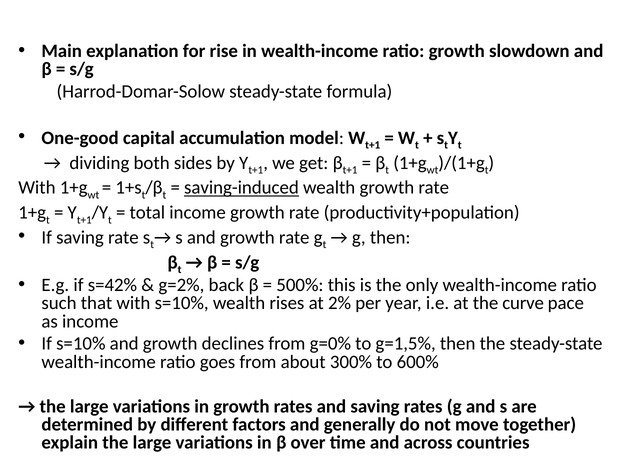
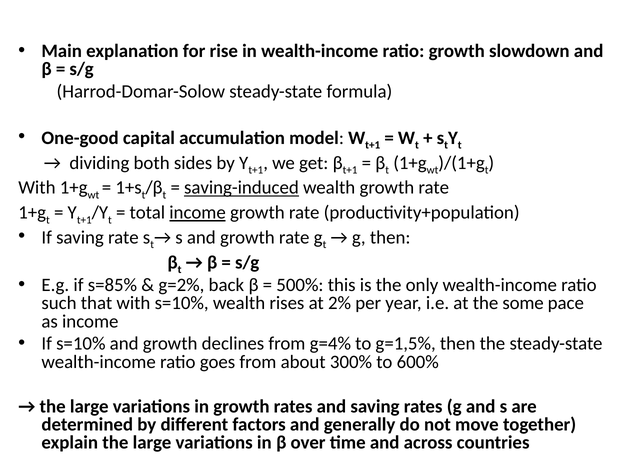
income at (198, 212) underline: none -> present
s=42%: s=42% -> s=85%
curve: curve -> some
g=0%: g=0% -> g=4%
